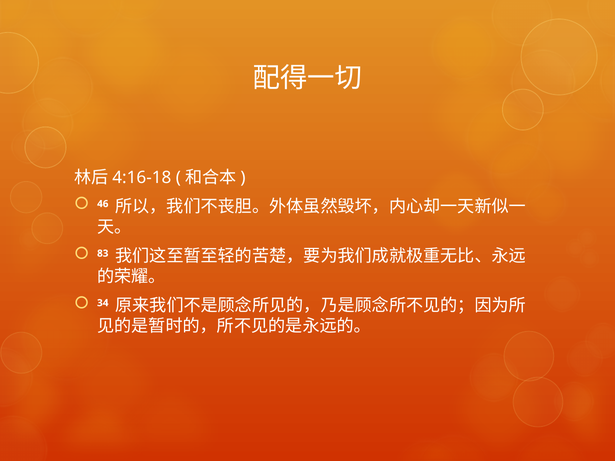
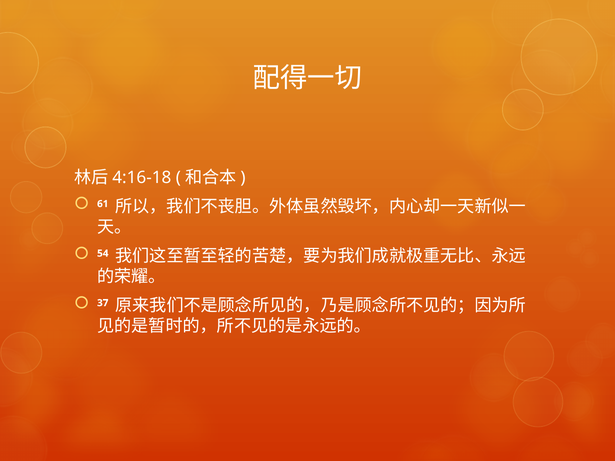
46: 46 -> 61
83: 83 -> 54
34: 34 -> 37
